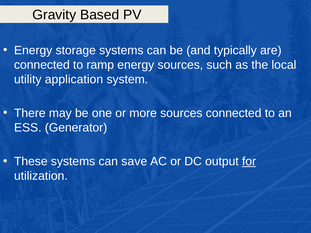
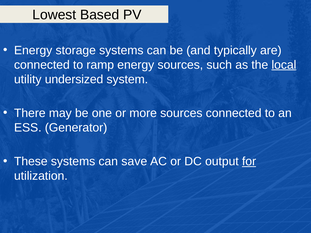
Gravity: Gravity -> Lowest
local underline: none -> present
application: application -> undersized
